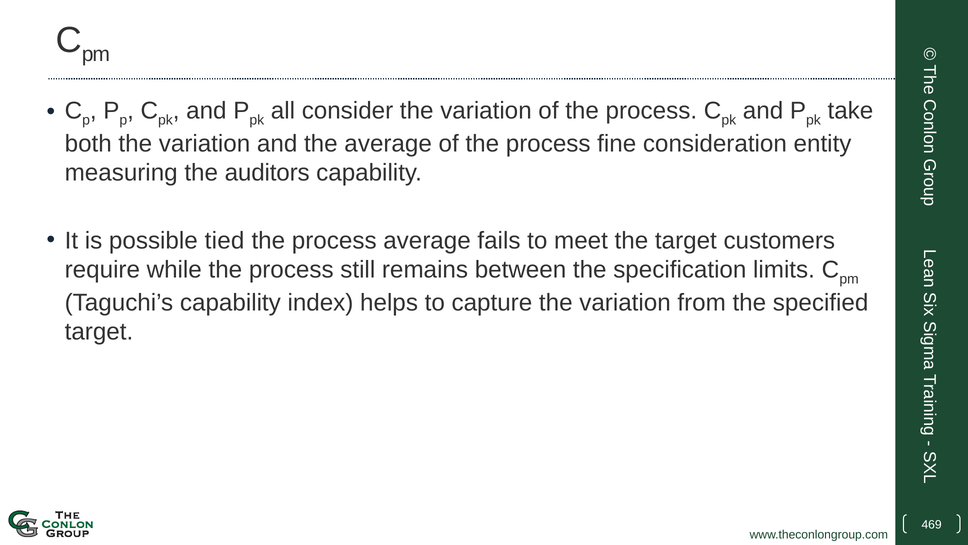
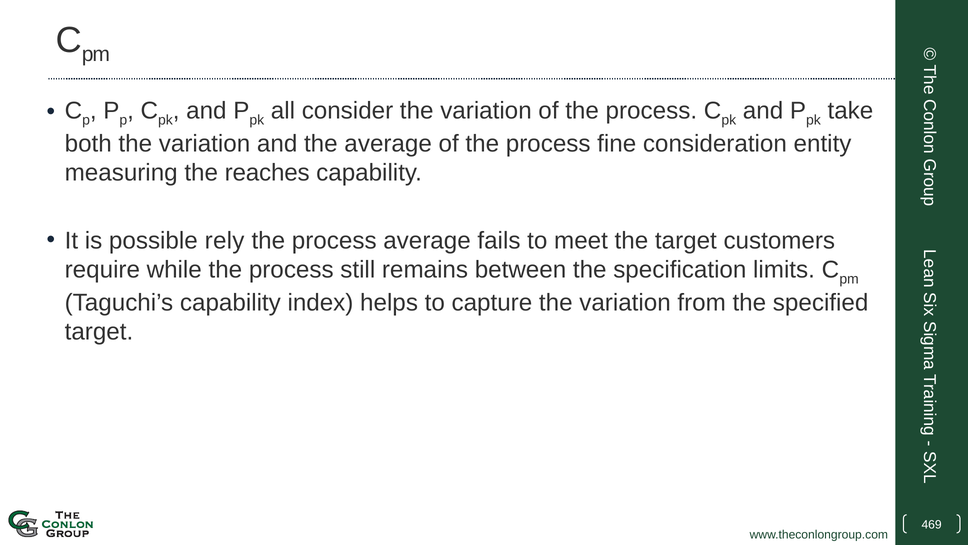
auditors: auditors -> reaches
tied: tied -> rely
